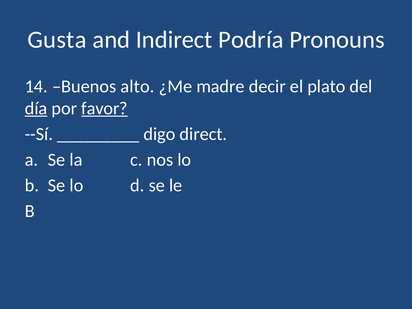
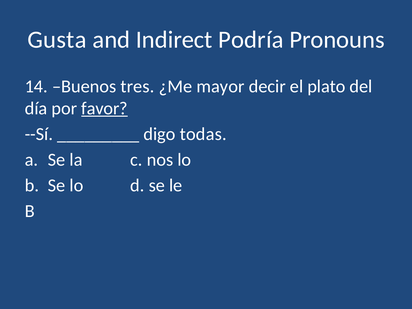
alto: alto -> tres
madre: madre -> mayor
día underline: present -> none
direct: direct -> todas
